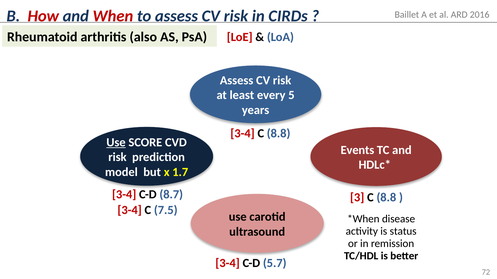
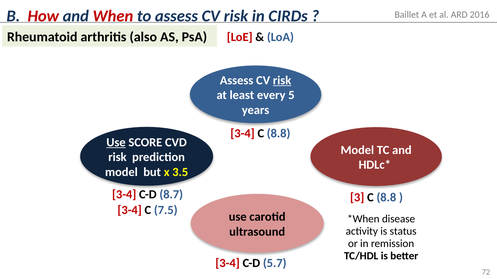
risk at (282, 80) underline: none -> present
Events at (357, 150): Events -> Model
1.7: 1.7 -> 3.5
